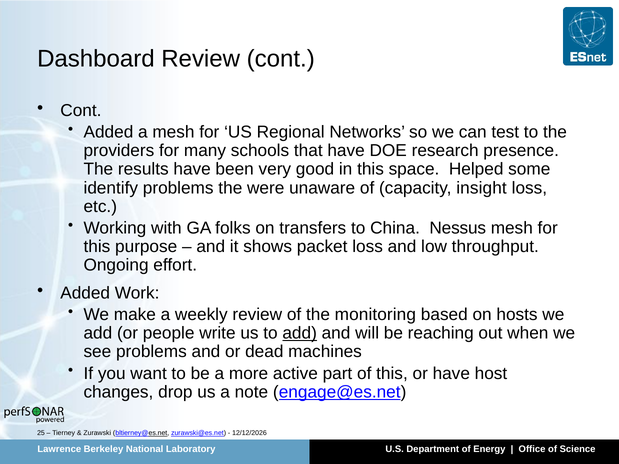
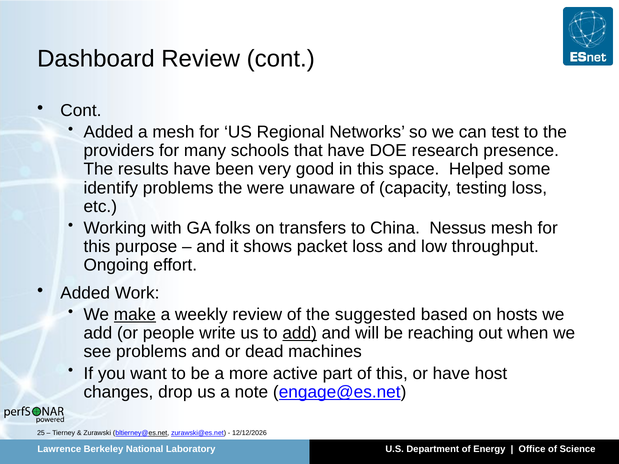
insight: insight -> testing
make underline: none -> present
monitoring: monitoring -> suggested
